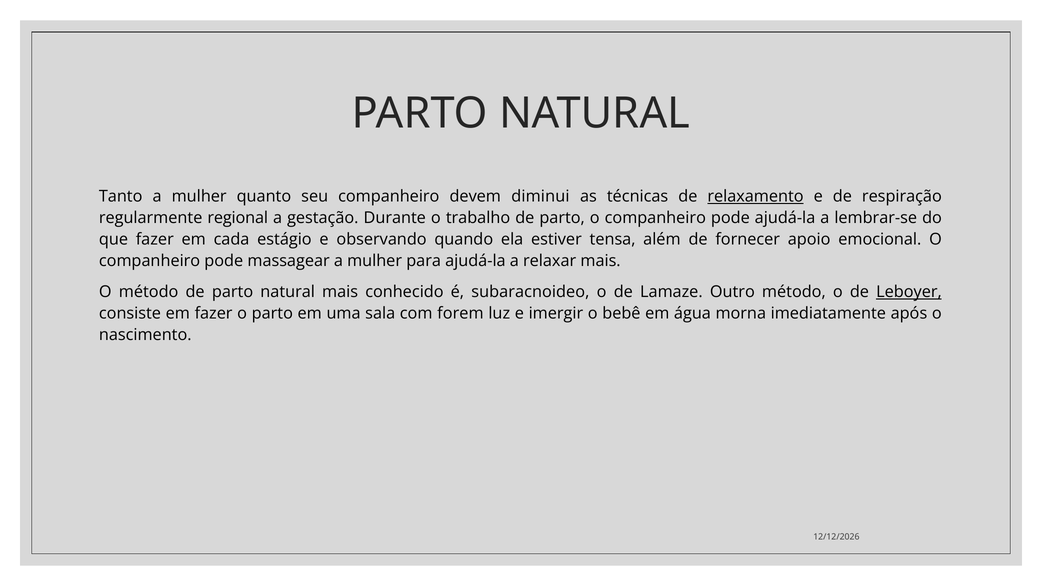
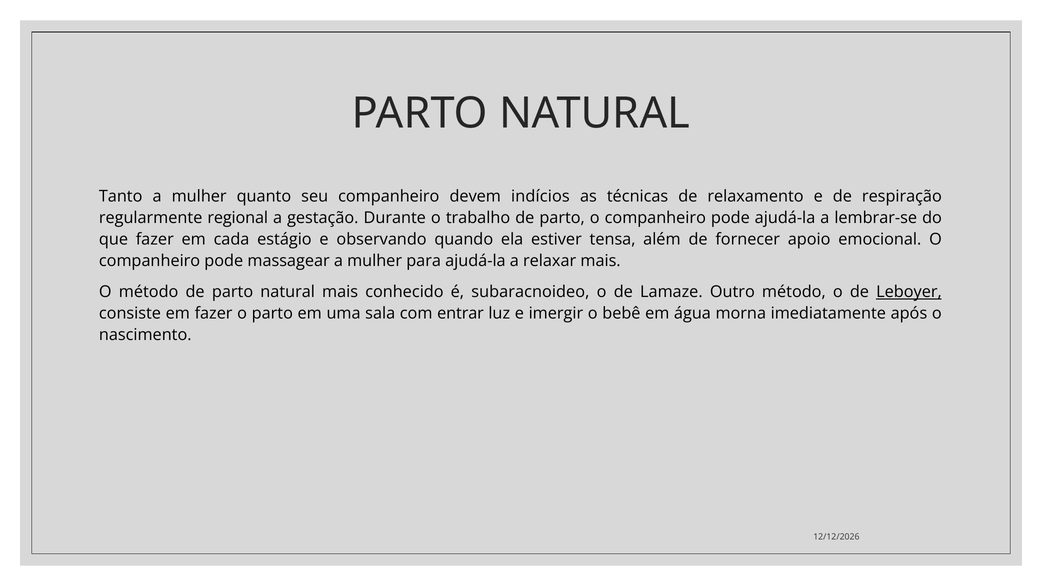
diminui: diminui -> indícios
relaxamento underline: present -> none
forem: forem -> entrar
